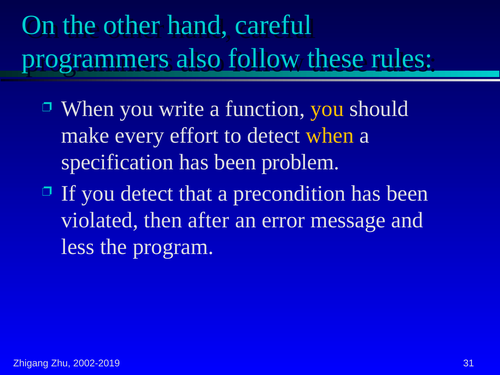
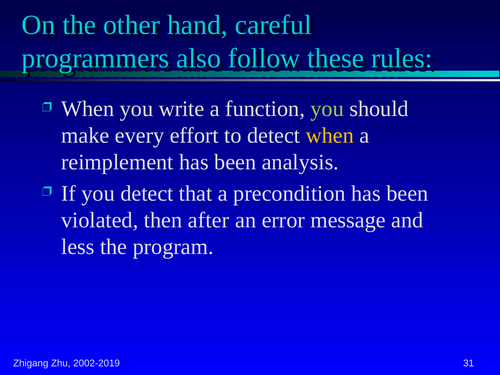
you at (327, 109) colour: yellow -> light green
specification: specification -> reimplement
problem: problem -> analysis
